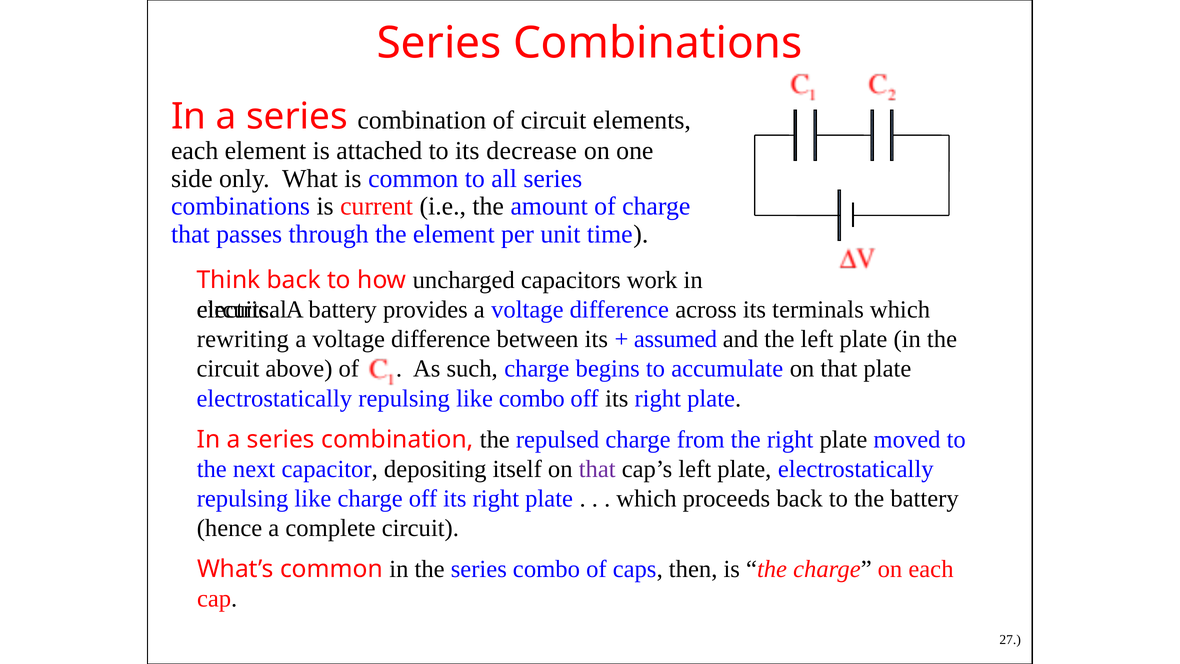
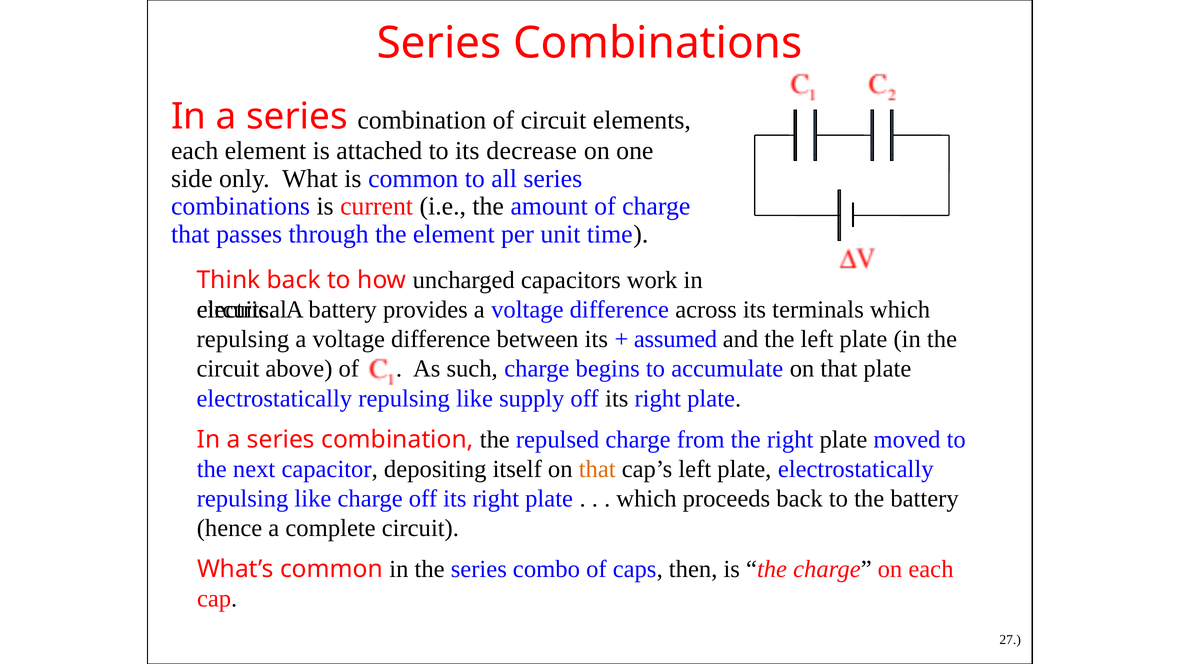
rewriting at (243, 339): rewriting -> repulsing
like combo: combo -> supply
that at (597, 469) colour: purple -> orange
